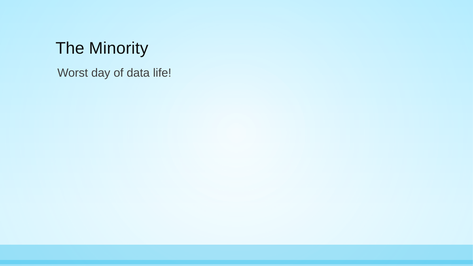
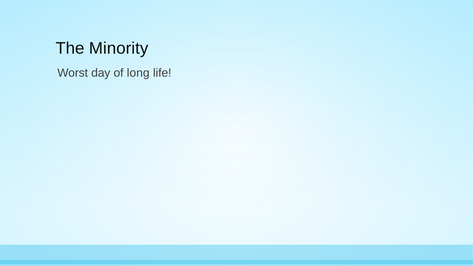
data: data -> long
